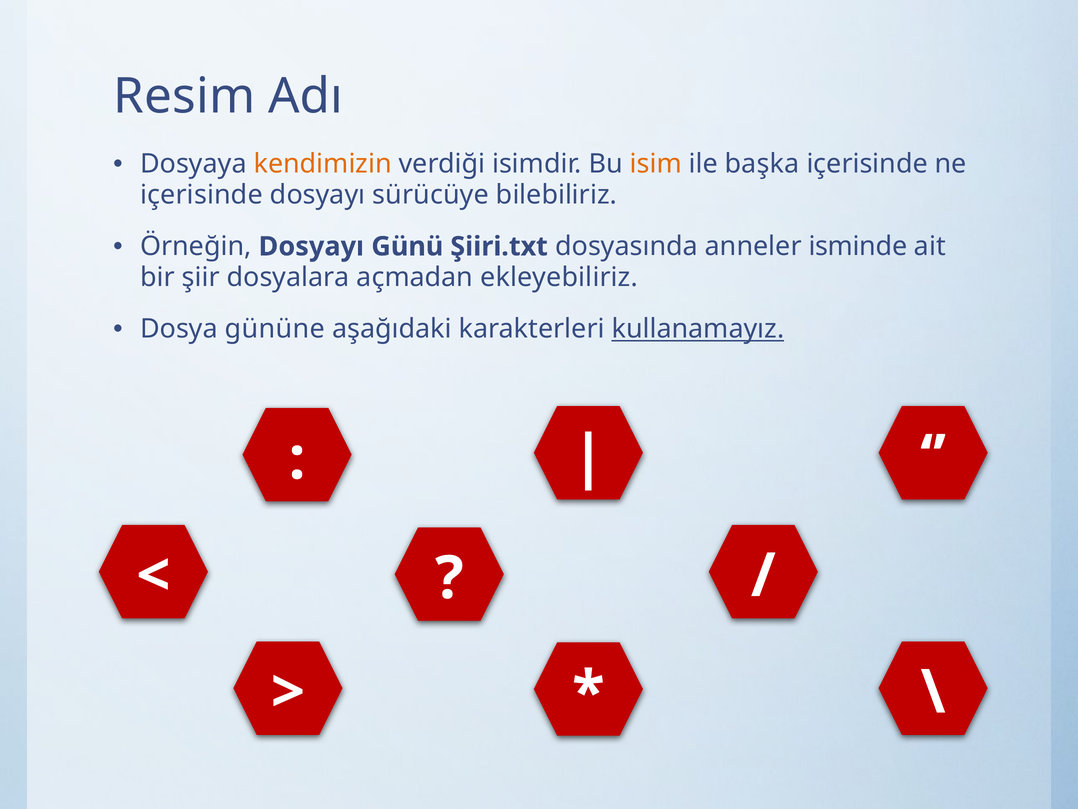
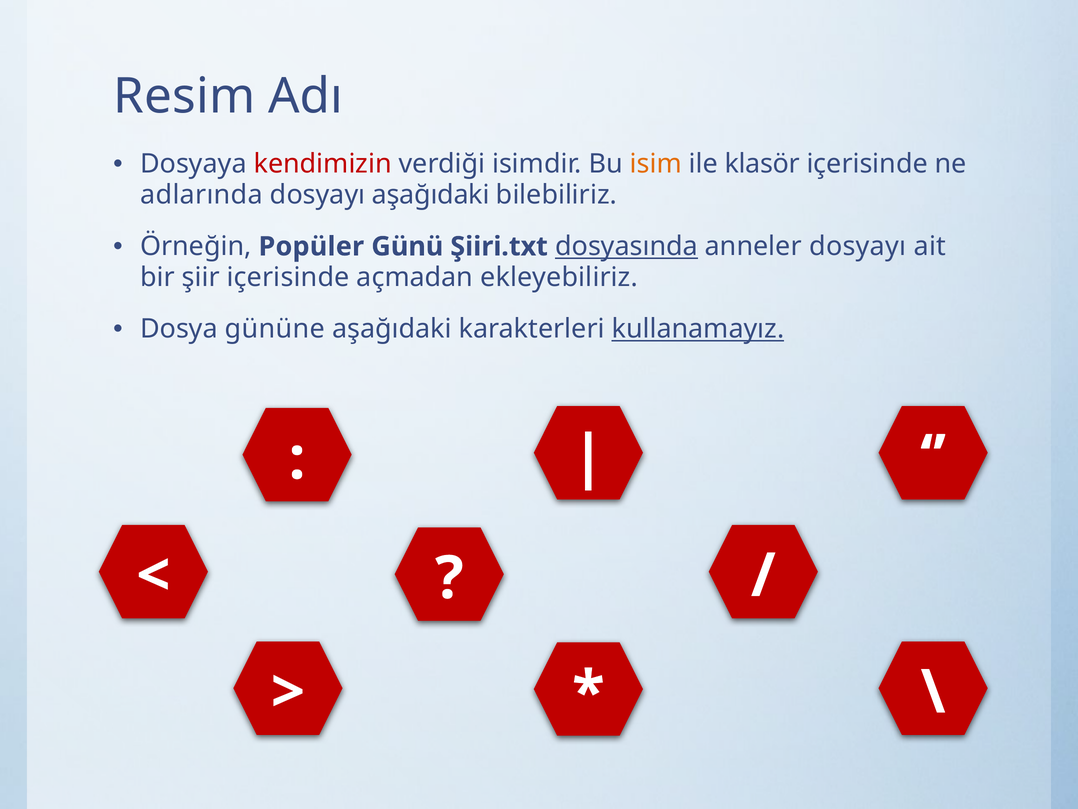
kendimizin colour: orange -> red
başka: başka -> klasör
içerisinde at (202, 195): içerisinde -> adlarında
dosyayı sürücüye: sürücüye -> aşağıdaki
Örneğin Dosyayı: Dosyayı -> Popüler
dosyasında underline: none -> present
anneler isminde: isminde -> dosyayı
şiir dosyalara: dosyalara -> içerisinde
